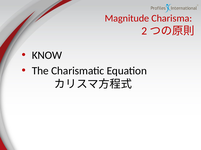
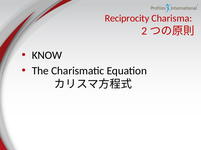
Magnitude: Magnitude -> Reciprocity
